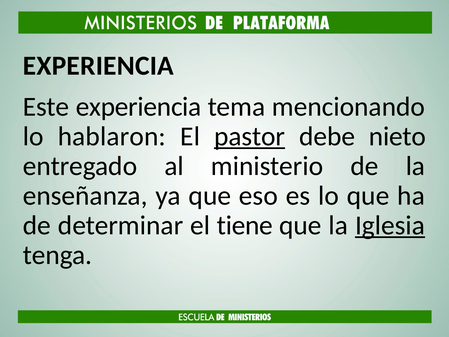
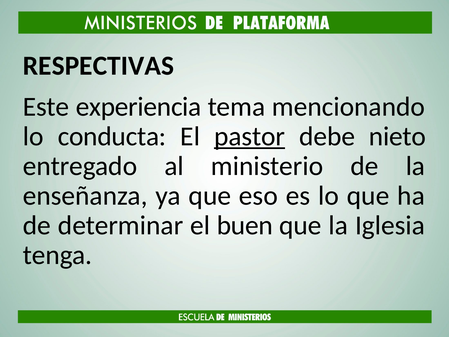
EXPERIENCIA at (98, 66): EXPERIENCIA -> RESPECTIVAS
hablaron: hablaron -> conducta
tiene: tiene -> buen
Iglesia underline: present -> none
